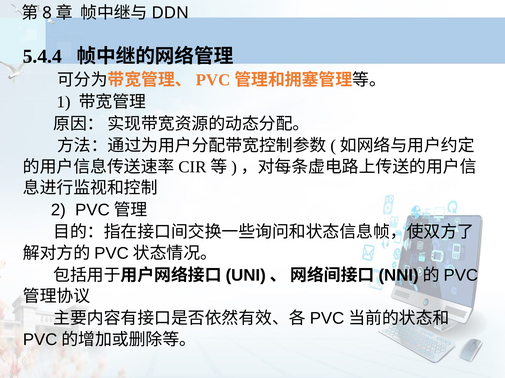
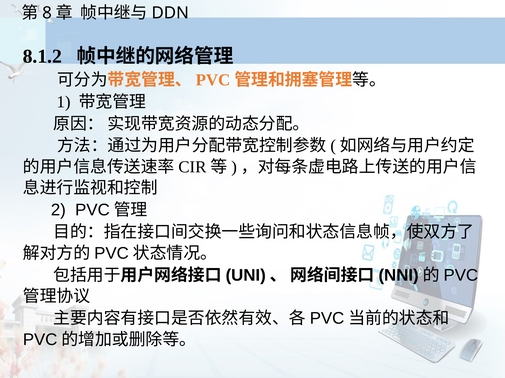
5.4.4: 5.4.4 -> 8.1.2
